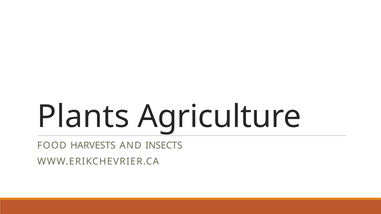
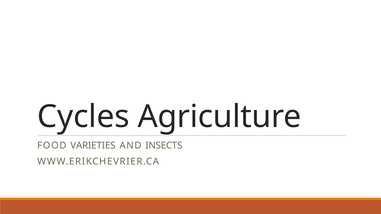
Plants: Plants -> Cycles
HARVESTS: HARVESTS -> VARIETIES
